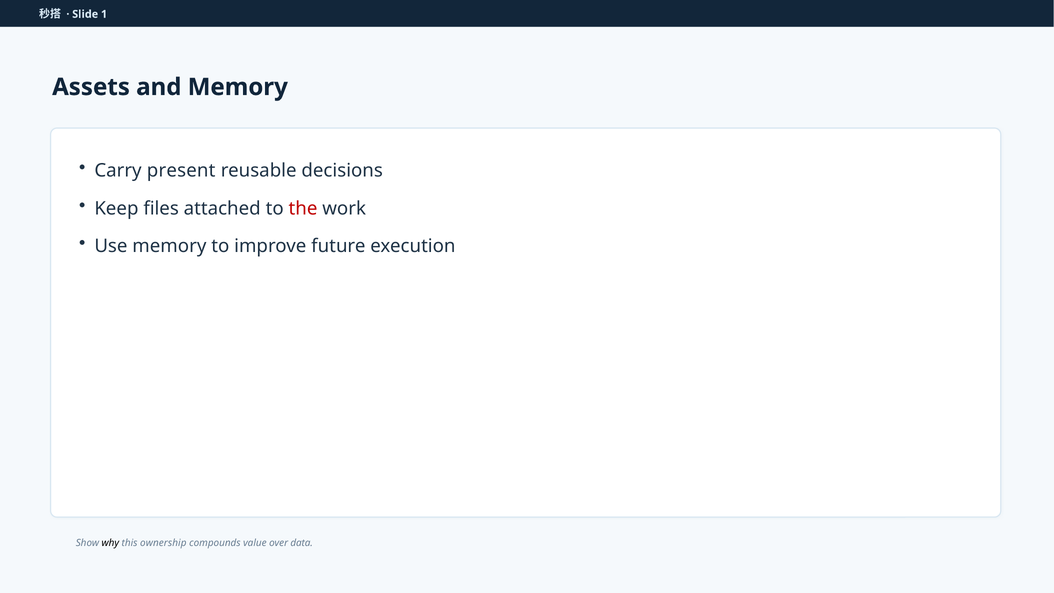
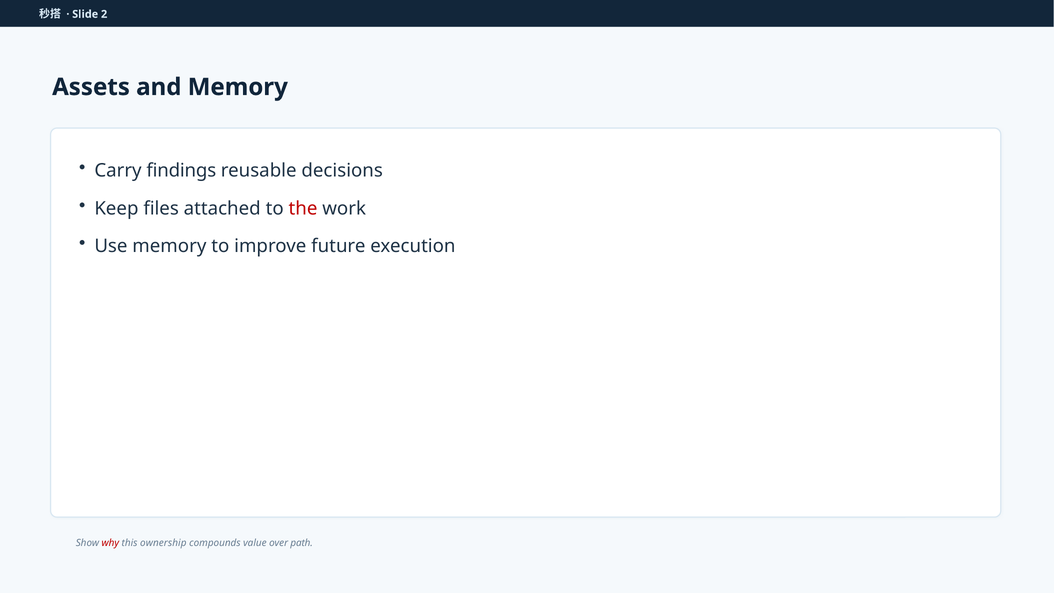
1: 1 -> 2
present: present -> findings
why colour: black -> red
data: data -> path
